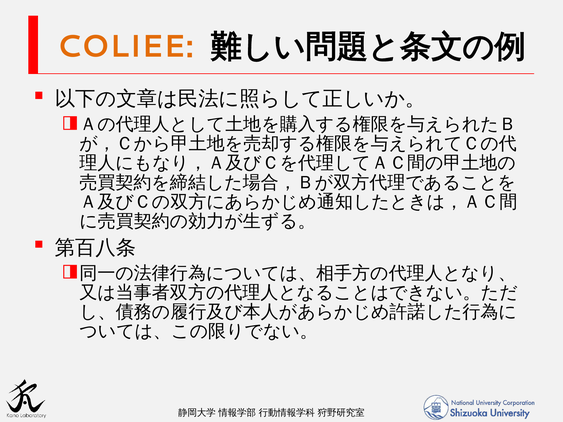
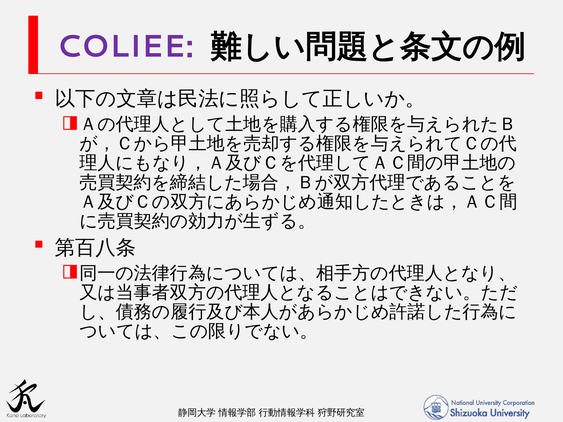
COLIEE colour: orange -> purple
